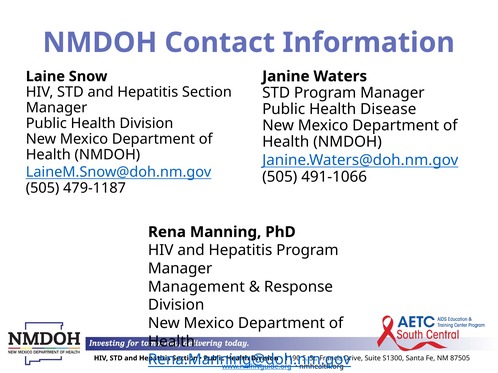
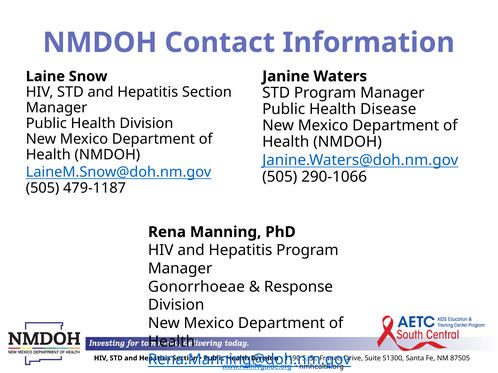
491-1066: 491-1066 -> 290-1066
Management: Management -> Gonorrhoeae
